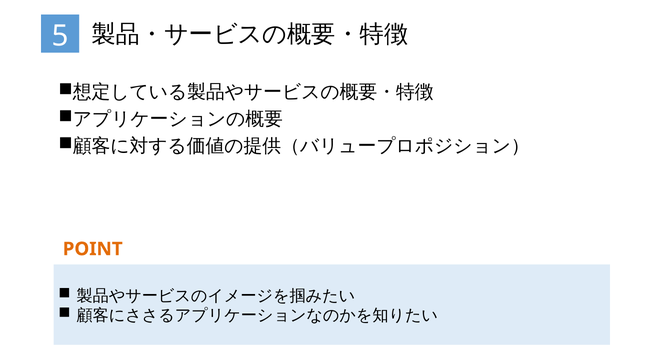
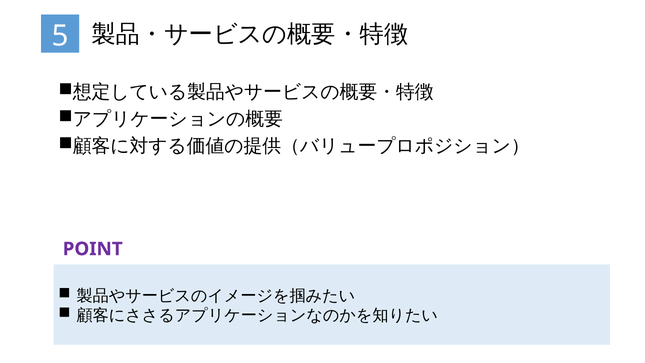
POINT colour: orange -> purple
